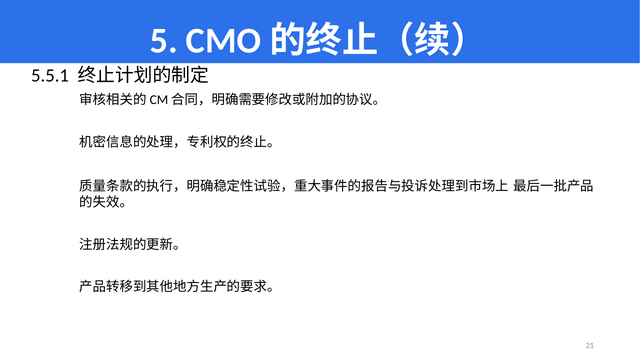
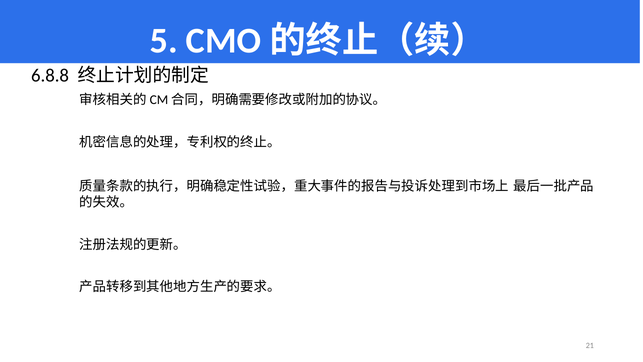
5.5.1: 5.5.1 -> 6.8.8
